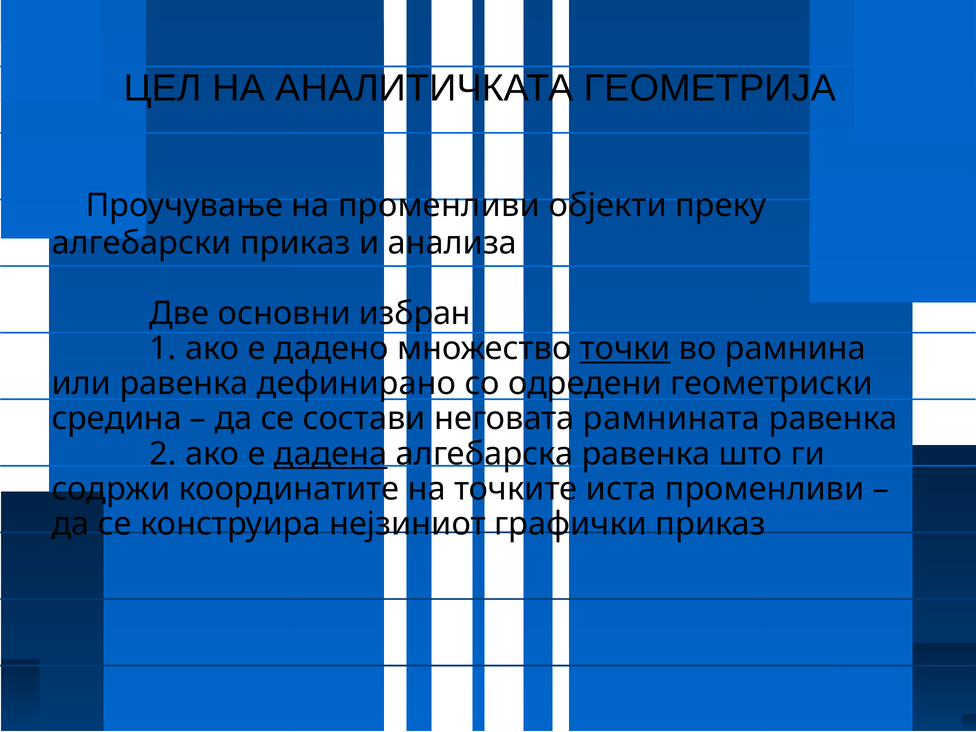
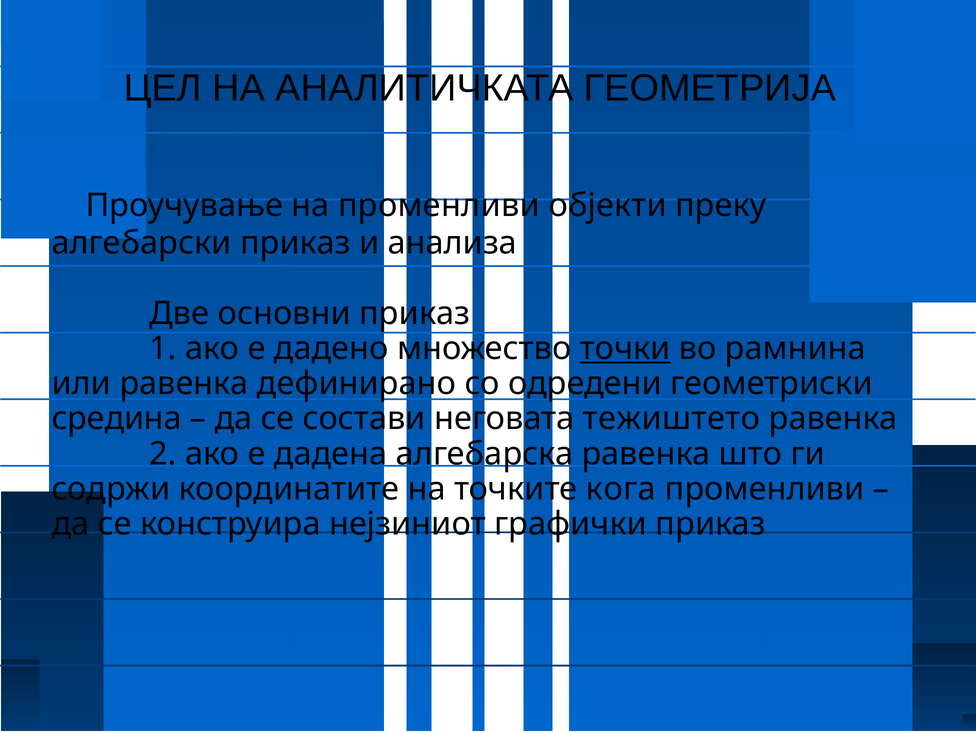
основни избран: избран -> приказ
рамнината: рамнината -> тежиштето
дадена underline: present -> none
иста: иста -> кога
